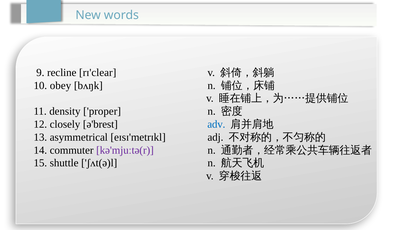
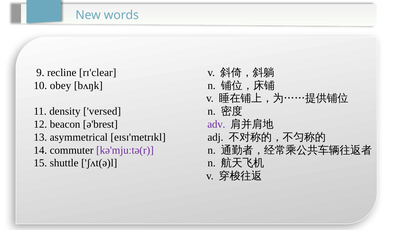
proper: proper -> versed
closely: closely -> beacon
adv colour: blue -> purple
